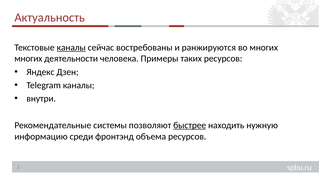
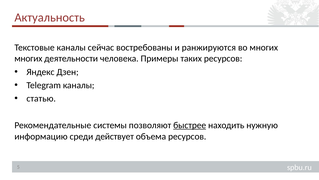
каналы at (71, 47) underline: present -> none
внутри: внутри -> статью
фронтэнд: фронтэнд -> действует
